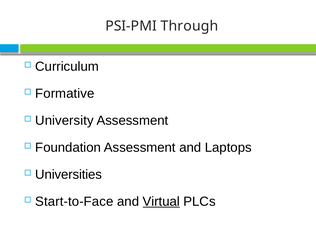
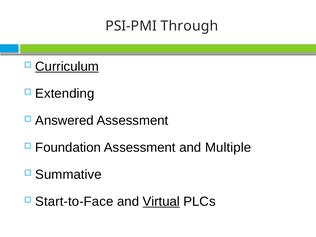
Curriculum underline: none -> present
Formative: Formative -> Extending
University: University -> Answered
Laptops: Laptops -> Multiple
Universities: Universities -> Summative
